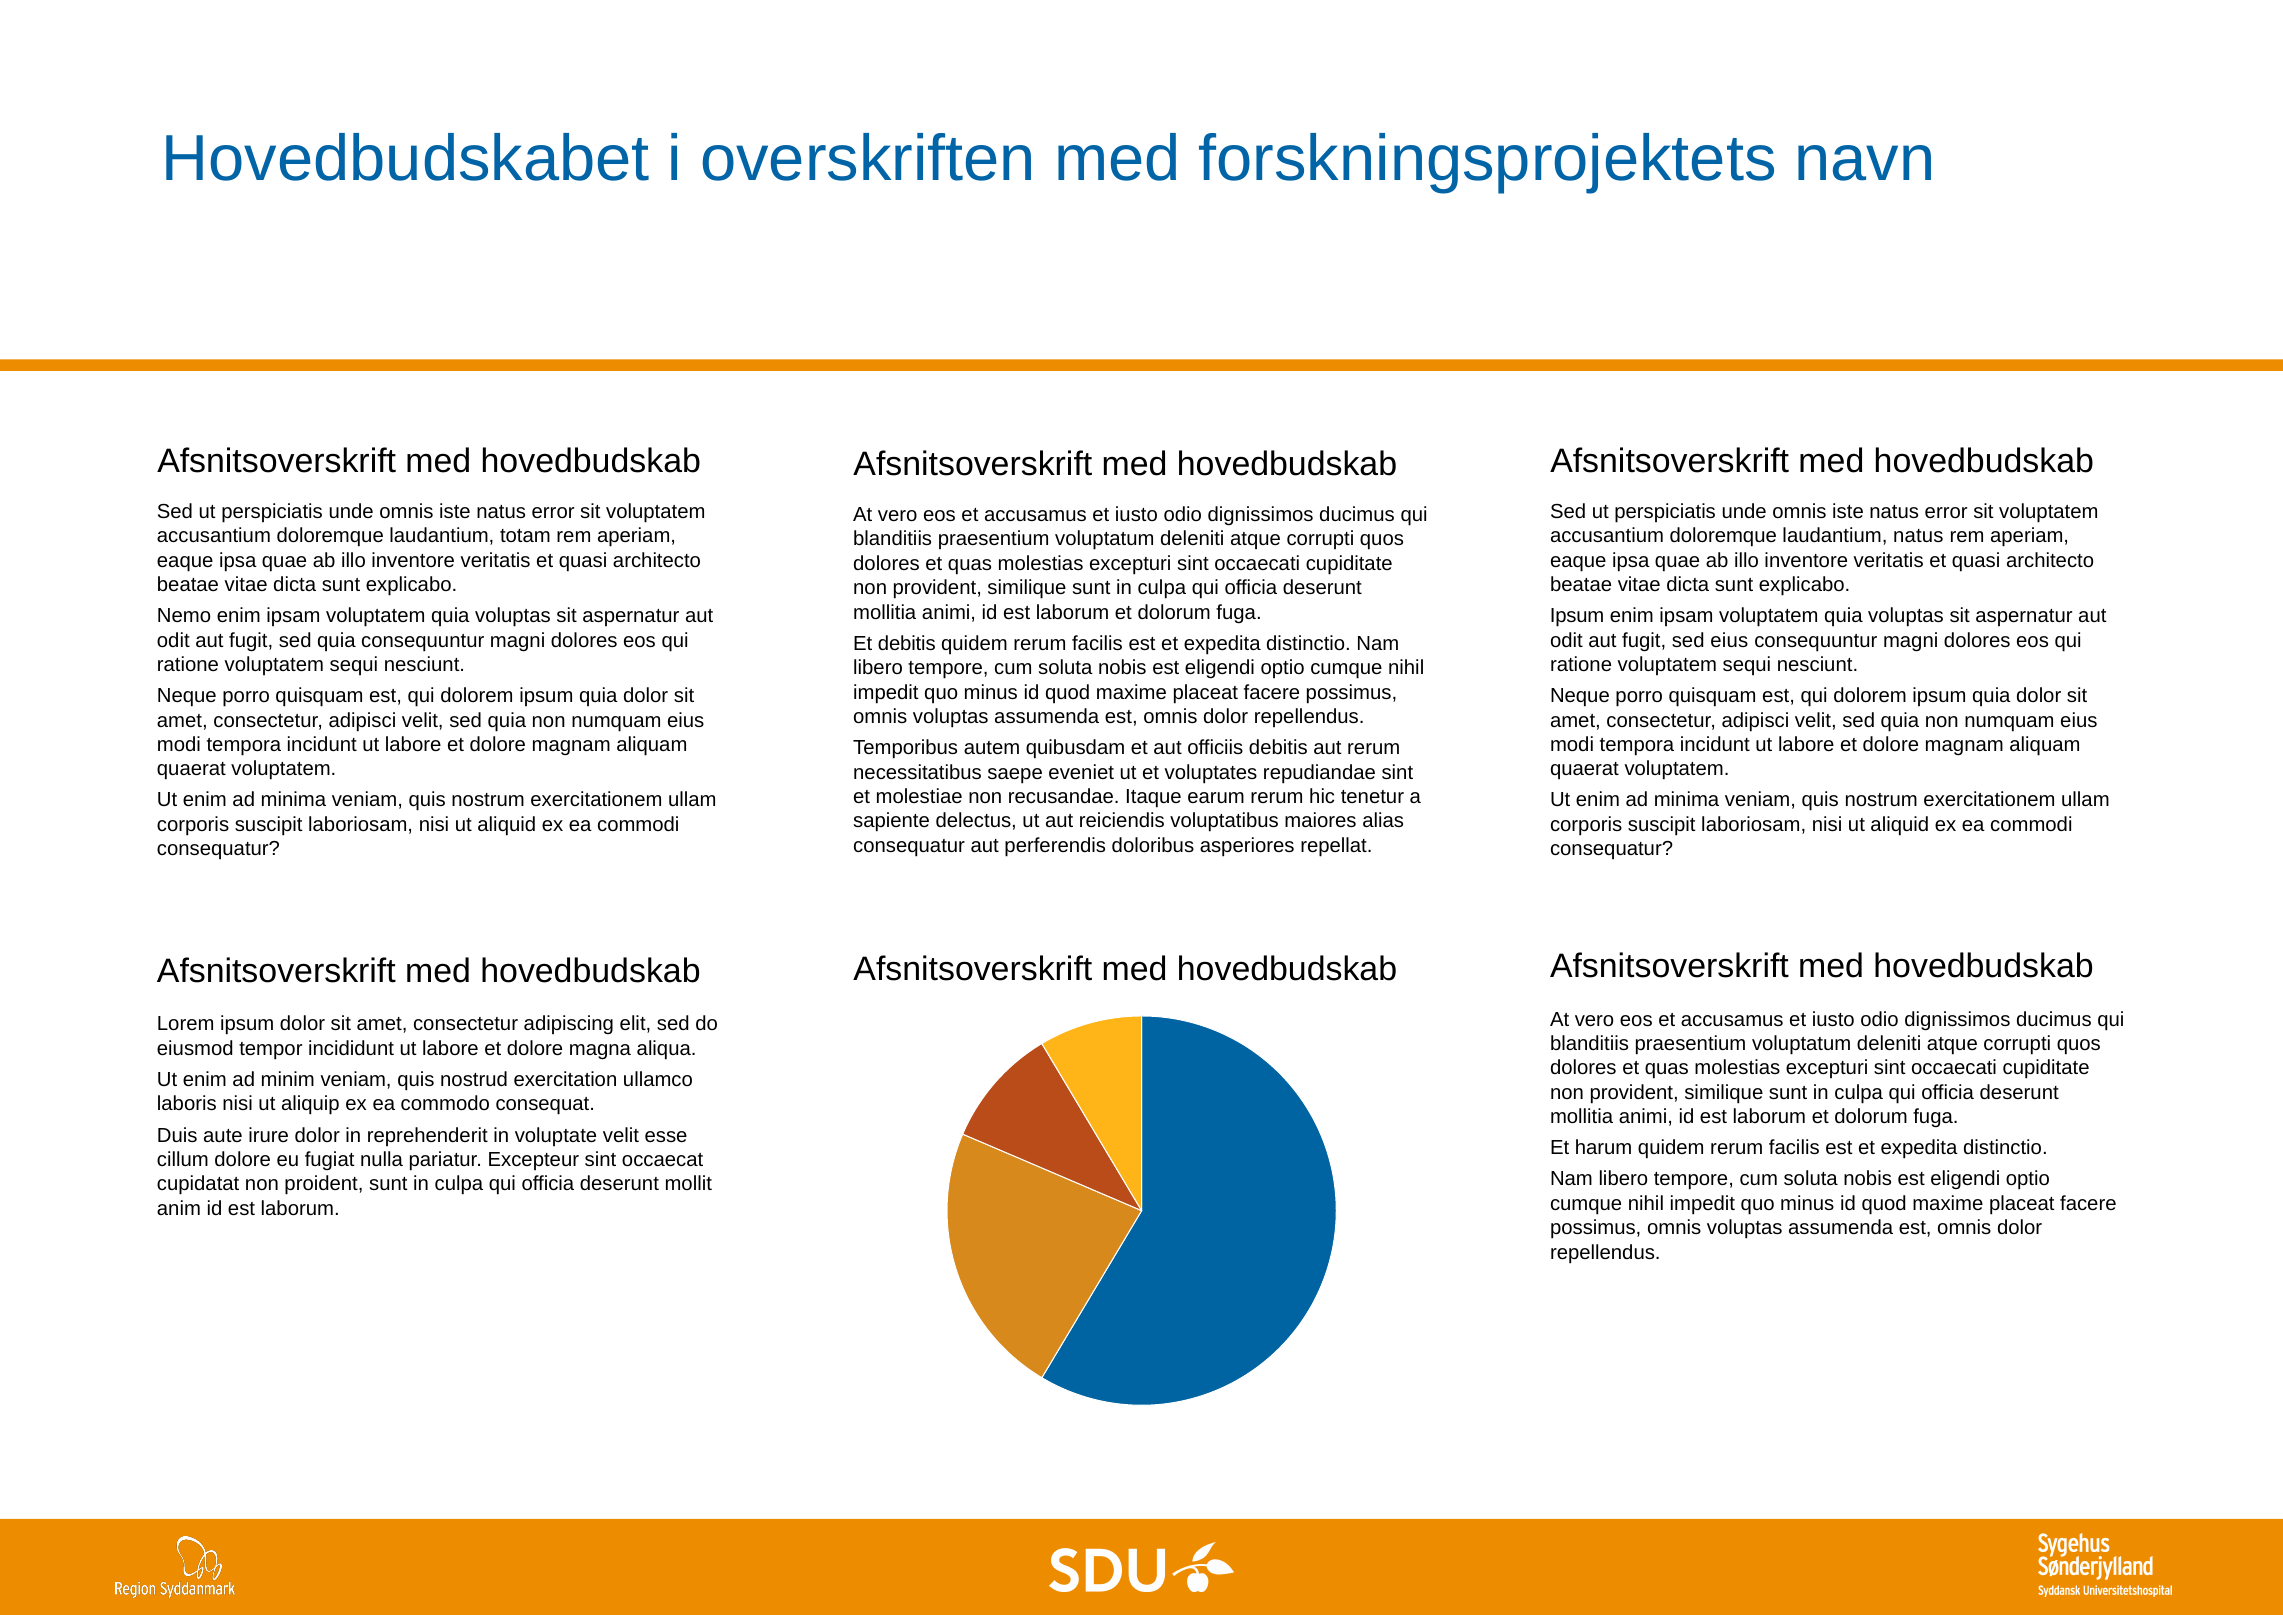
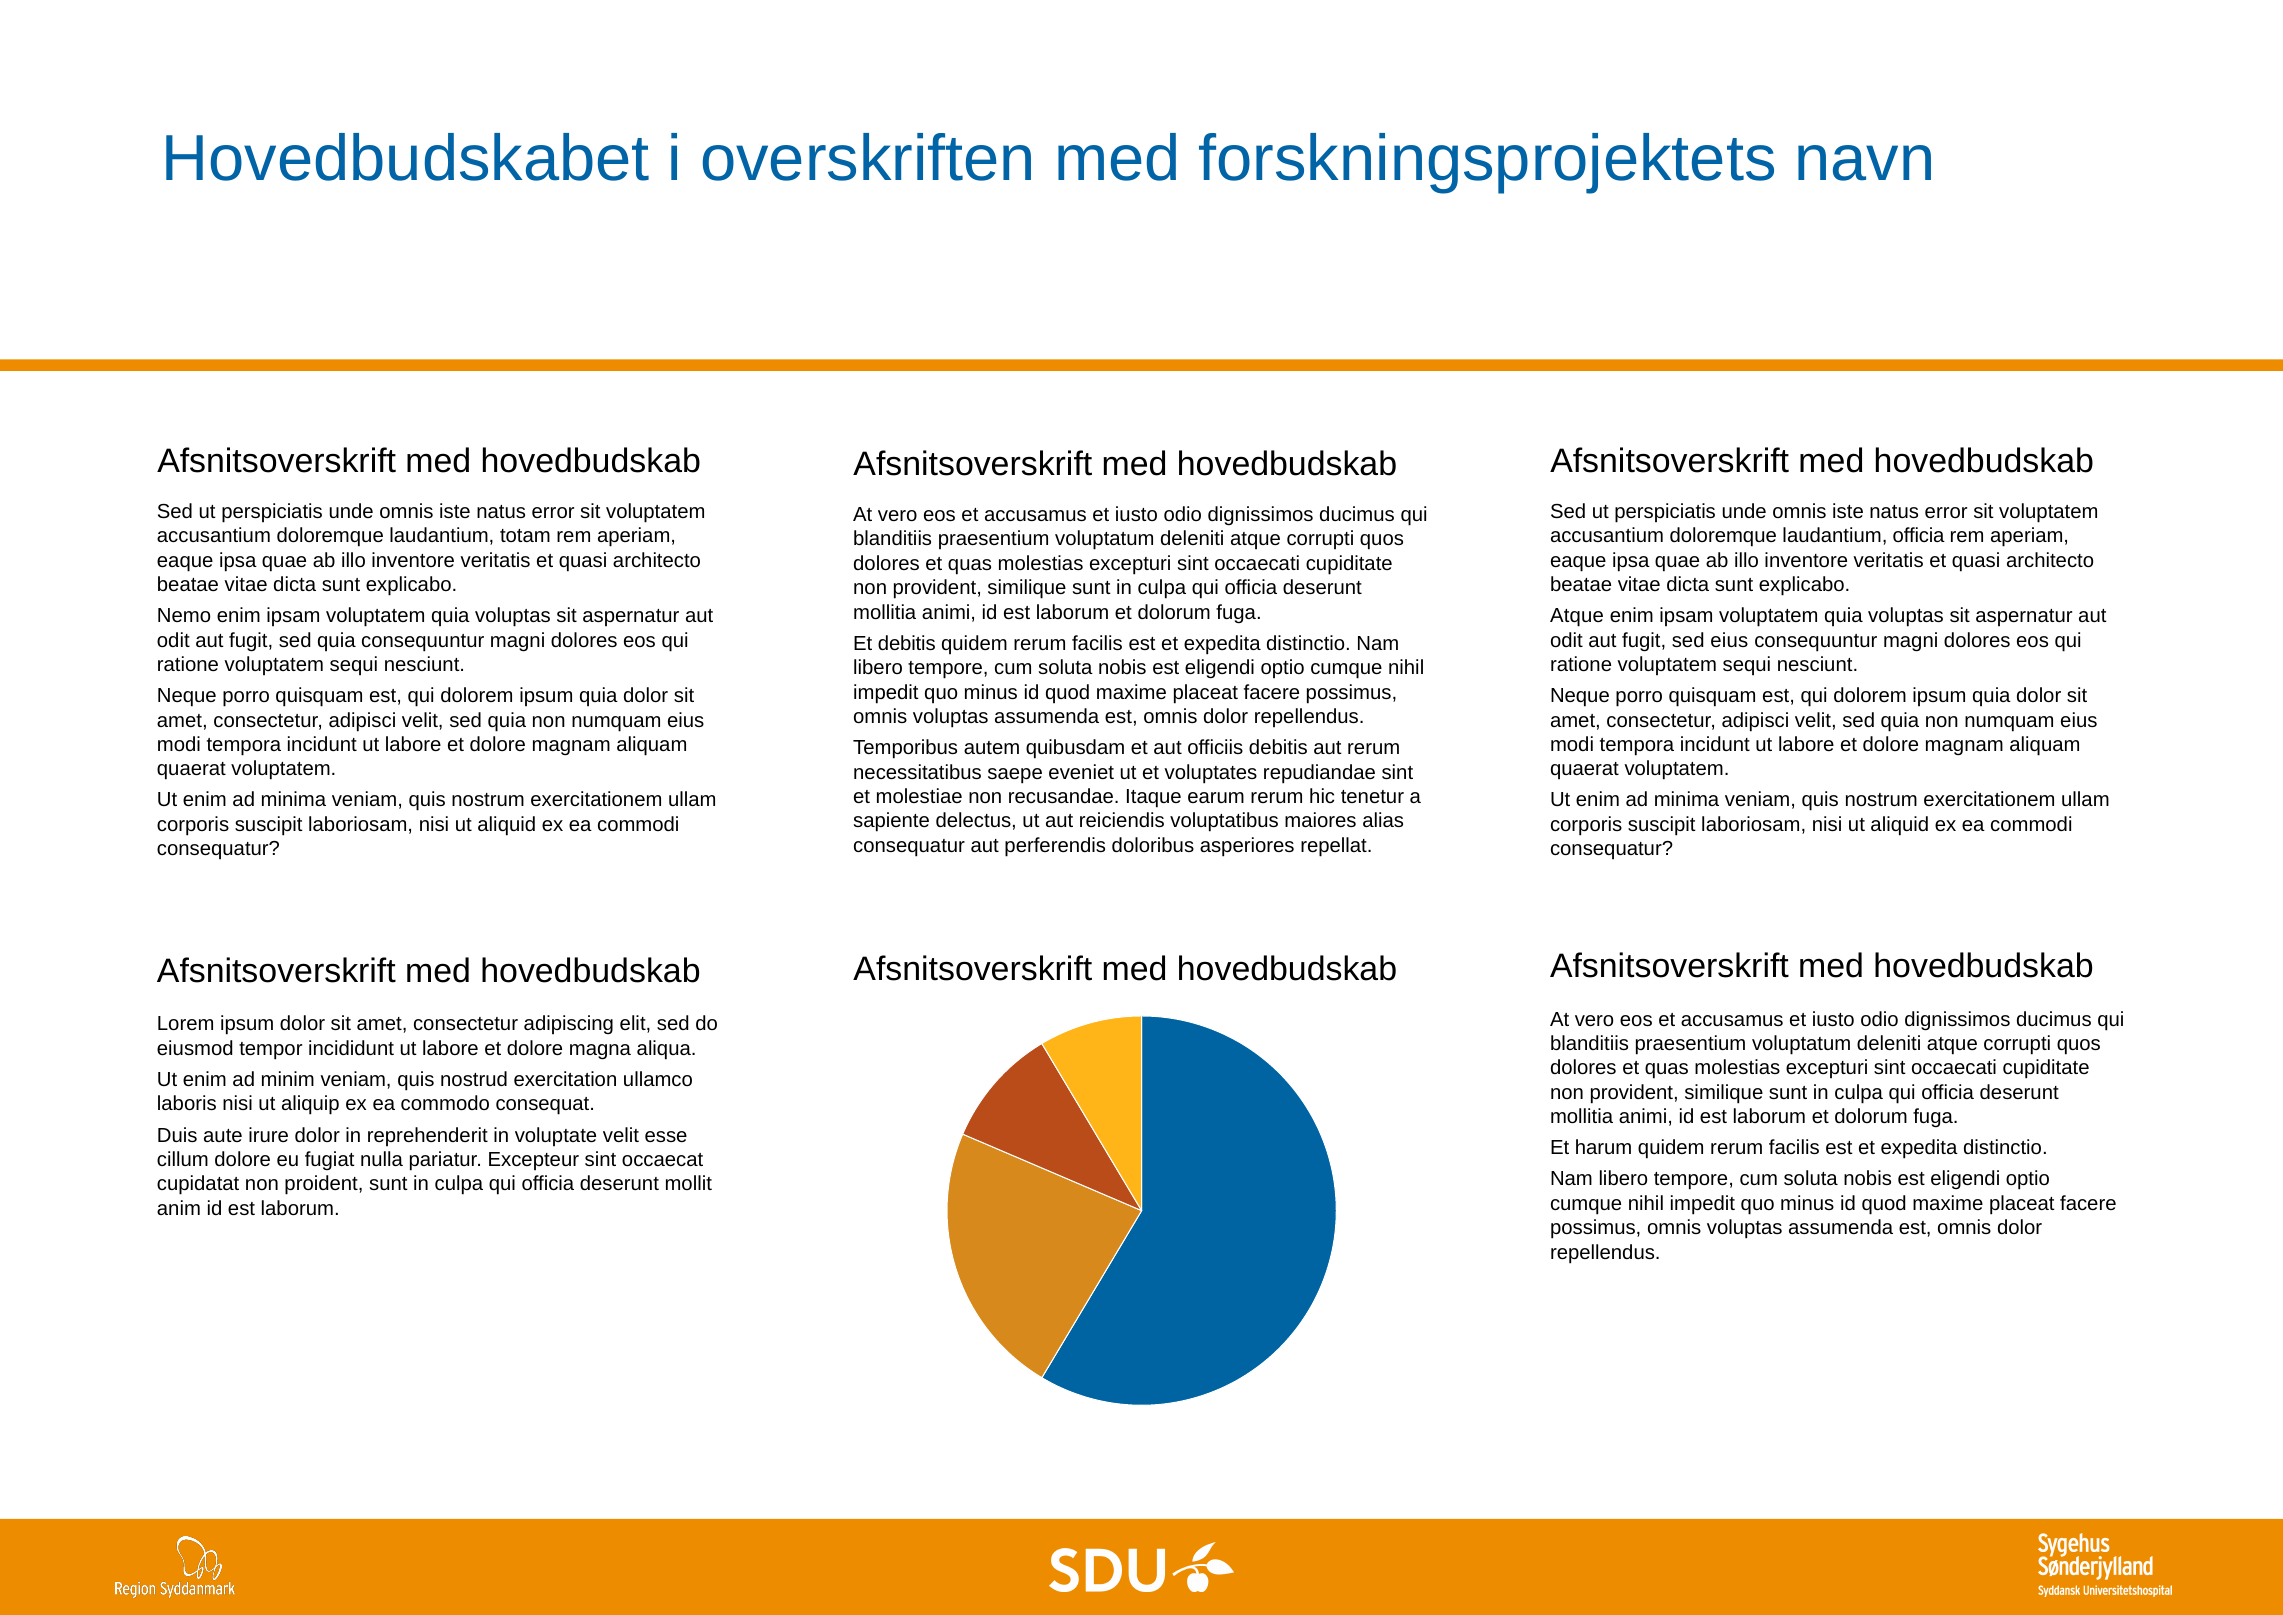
laudantium natus: natus -> officia
Ipsum at (1577, 616): Ipsum -> Atque
